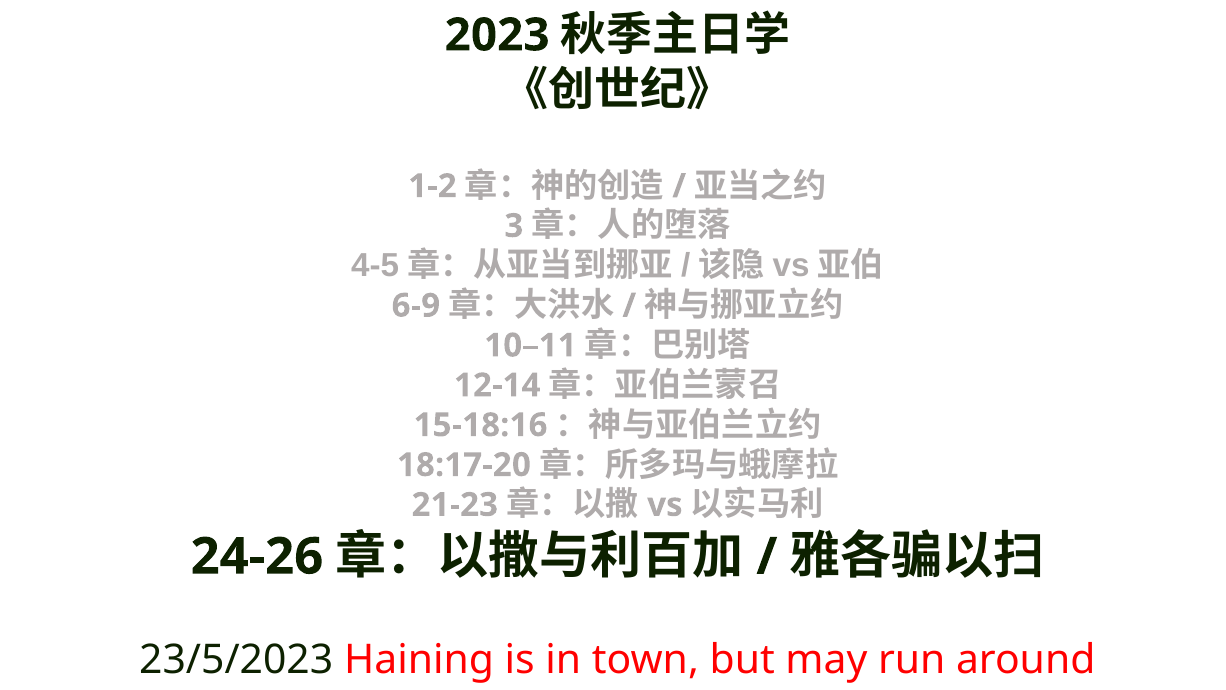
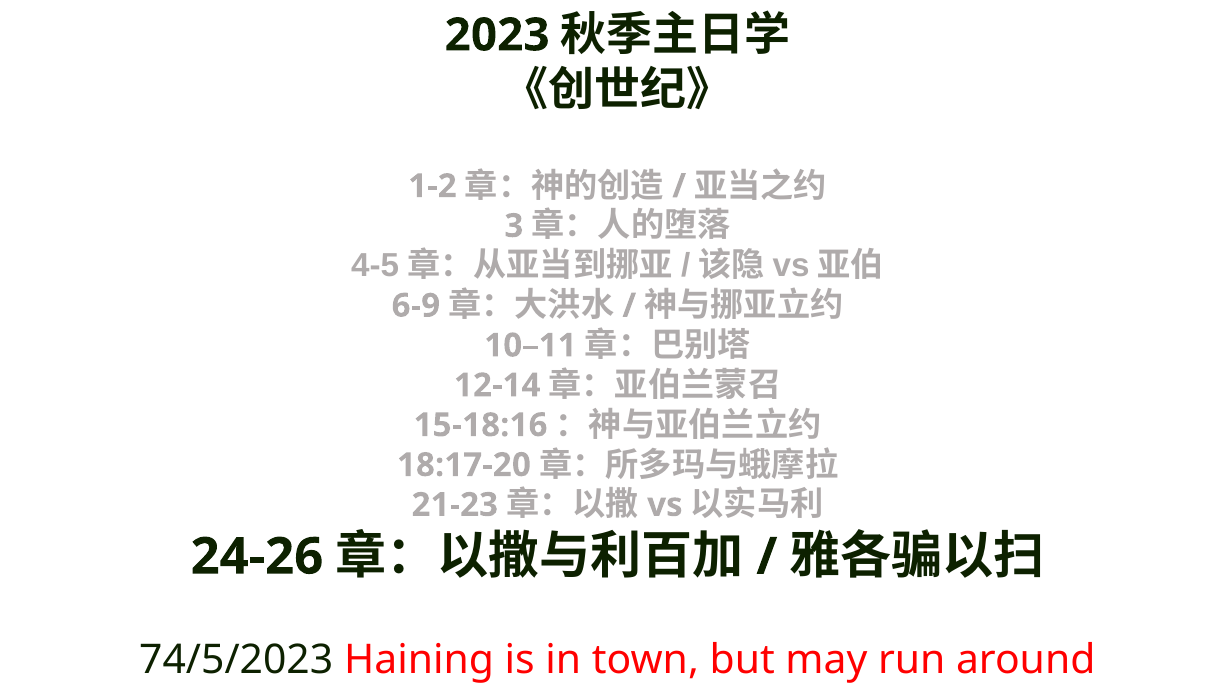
23/5/2023: 23/5/2023 -> 74/5/2023
